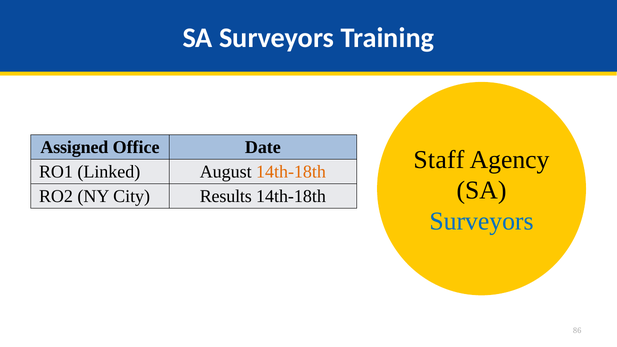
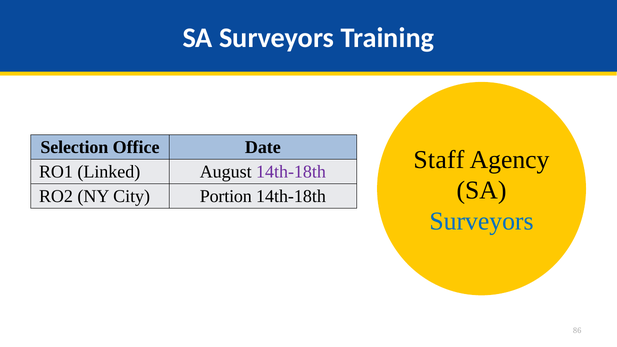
Assigned: Assigned -> Selection
14th-18th at (291, 172) colour: orange -> purple
Results: Results -> Portion
